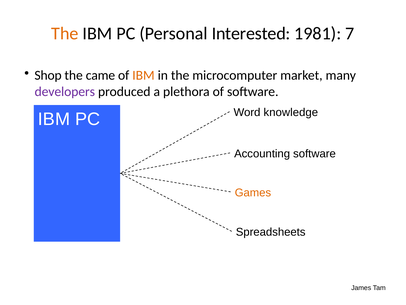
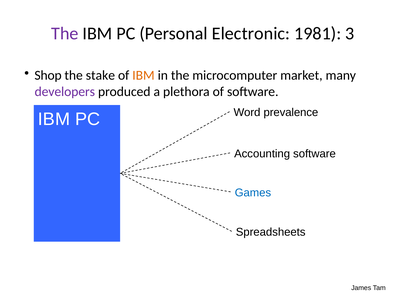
The at (65, 33) colour: orange -> purple
Interested: Interested -> Electronic
7: 7 -> 3
came: came -> stake
knowledge: knowledge -> prevalence
Games colour: orange -> blue
